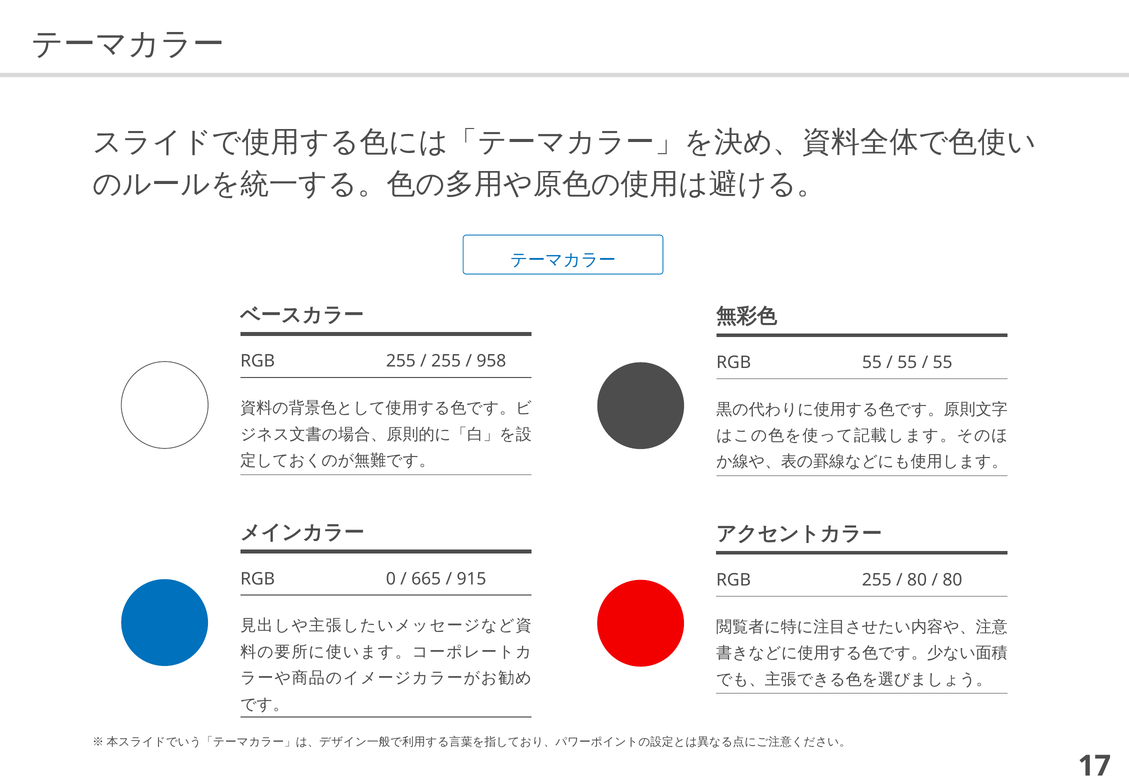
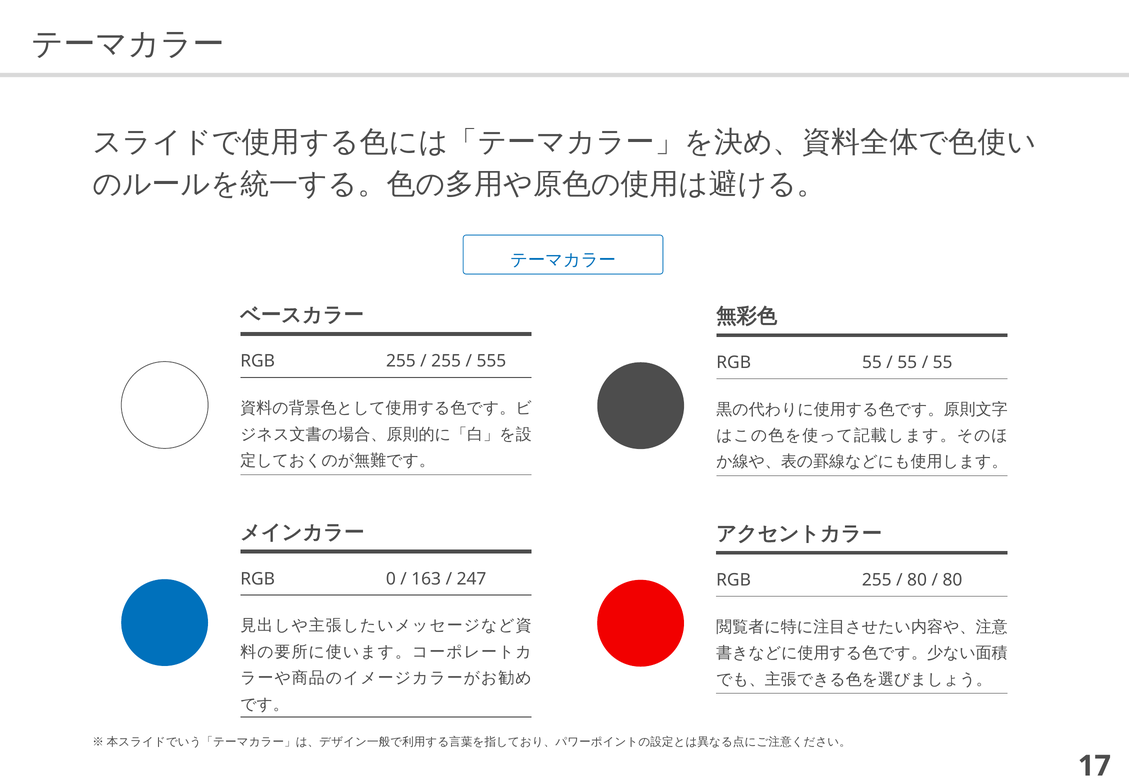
958: 958 -> 555
665: 665 -> 163
915: 915 -> 247
